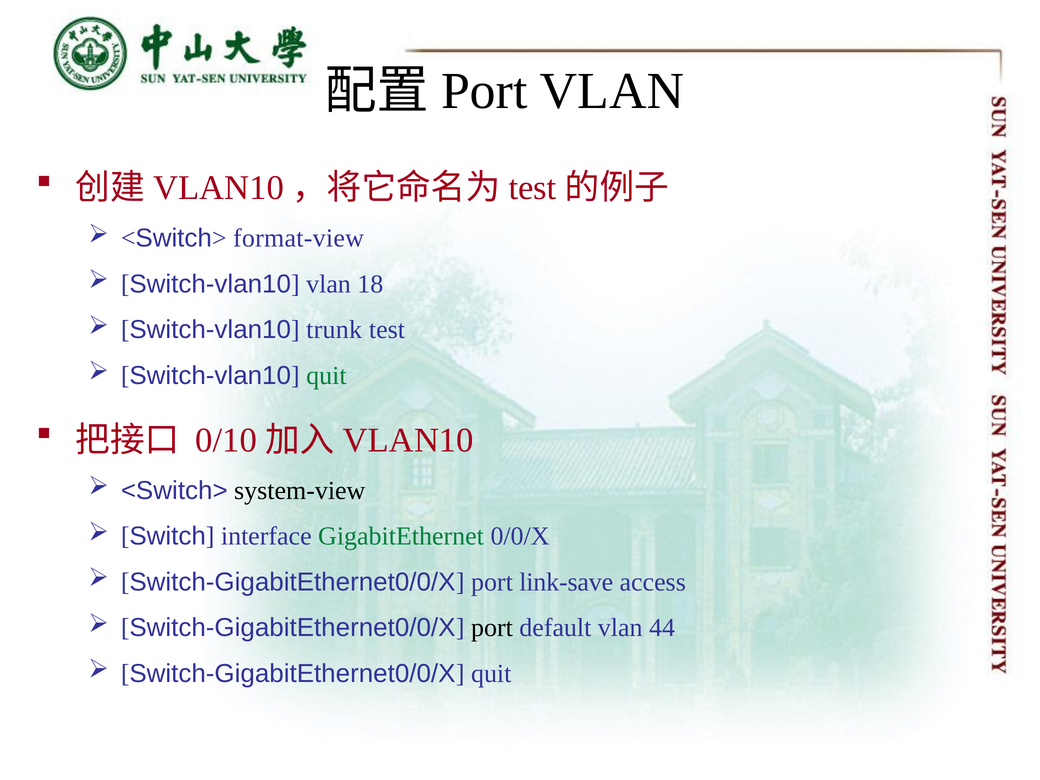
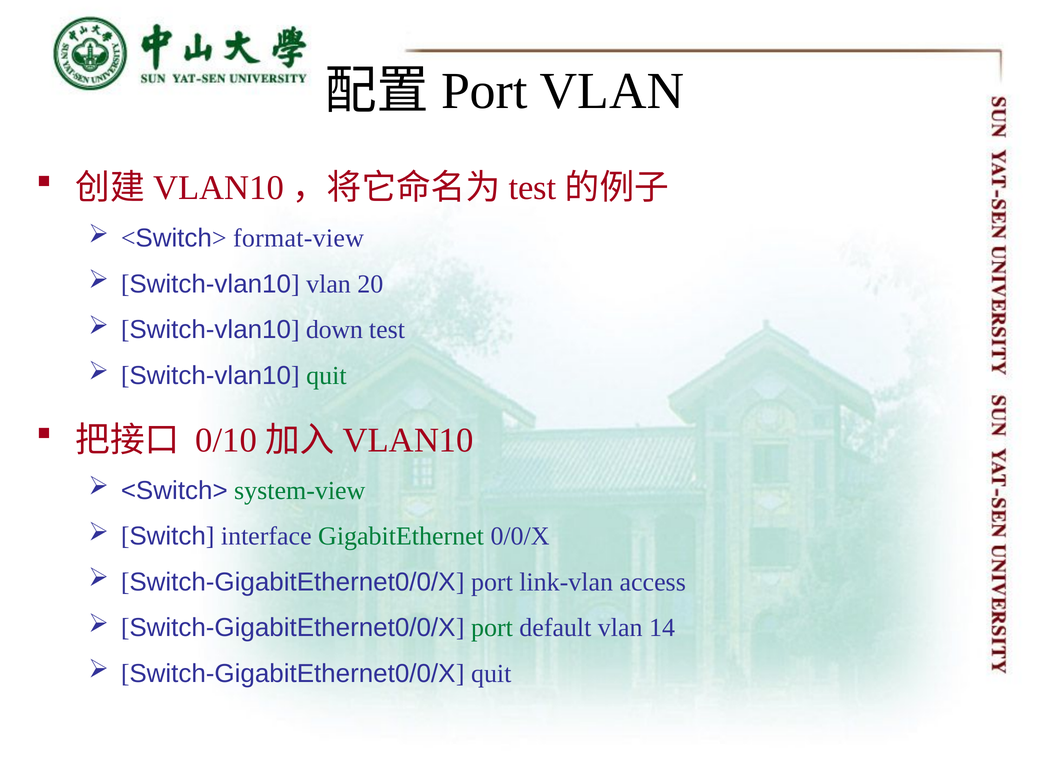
18: 18 -> 20
trunk: trunk -> down
system-view colour: black -> green
link-save: link-save -> link-vlan
port at (492, 628) colour: black -> green
44: 44 -> 14
